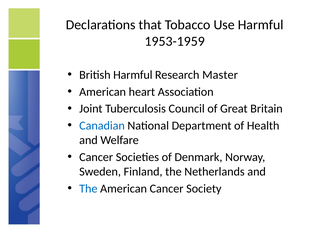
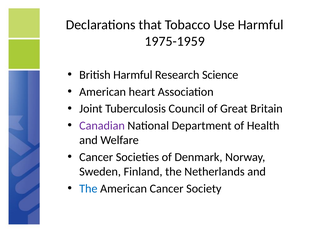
1953-1959: 1953-1959 -> 1975-1959
Master: Master -> Science
Canadian colour: blue -> purple
